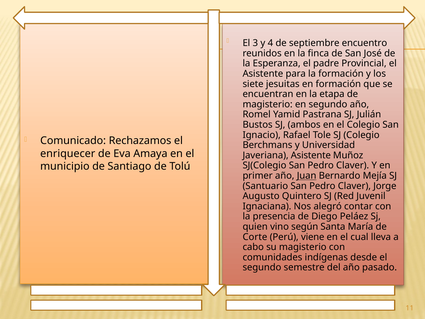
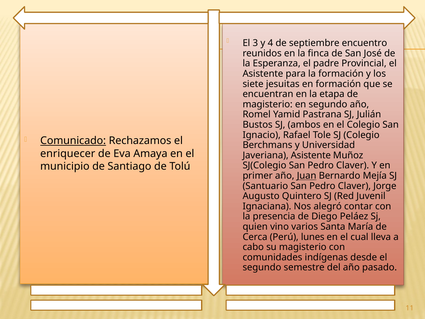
Comunicado underline: none -> present
según: según -> varios
Corte: Corte -> Cerca
viene: viene -> lunes
